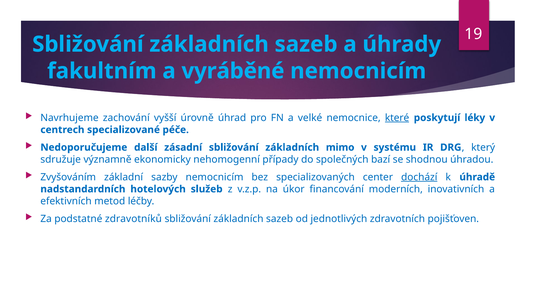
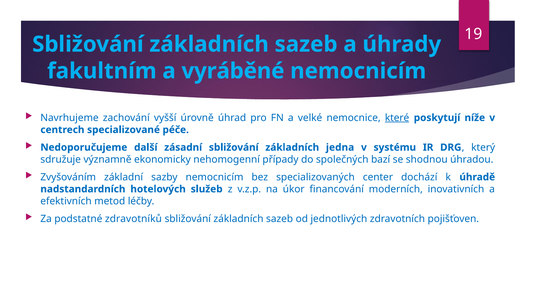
léky: léky -> níže
mimo: mimo -> jedna
dochází underline: present -> none
